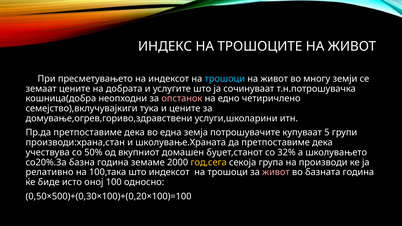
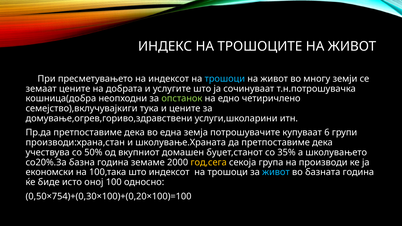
опстанок colour: pink -> light green
5: 5 -> 6
32%: 32% -> 35%
релативно: релативно -> економски
живот at (276, 172) colour: pink -> light blue
0,50×500)+(0,30×100)+(0,20×100)=100: 0,50×500)+(0,30×100)+(0,20×100)=100 -> 0,50×754)+(0,30×100)+(0,20×100)=100
